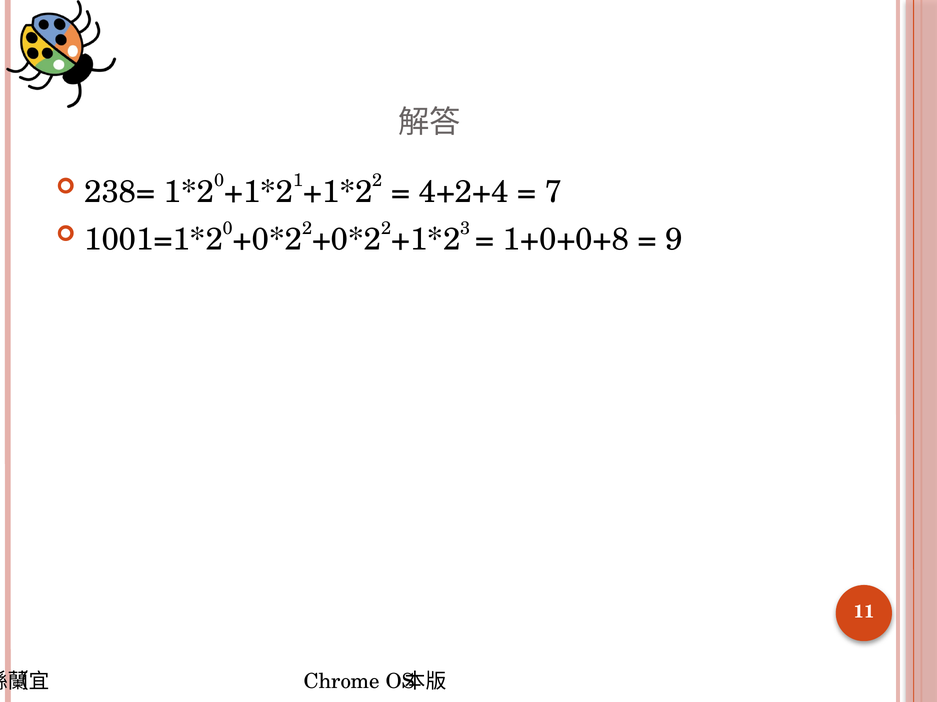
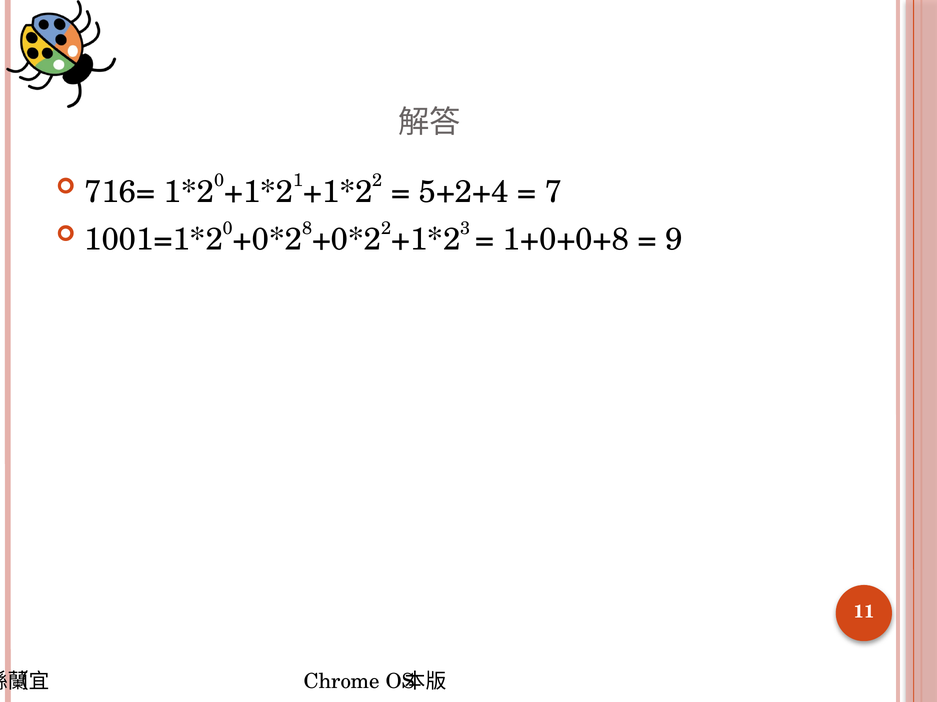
238=: 238= -> 716=
4+2+4: 4+2+4 -> 5+2+4
2 at (307, 228): 2 -> 8
